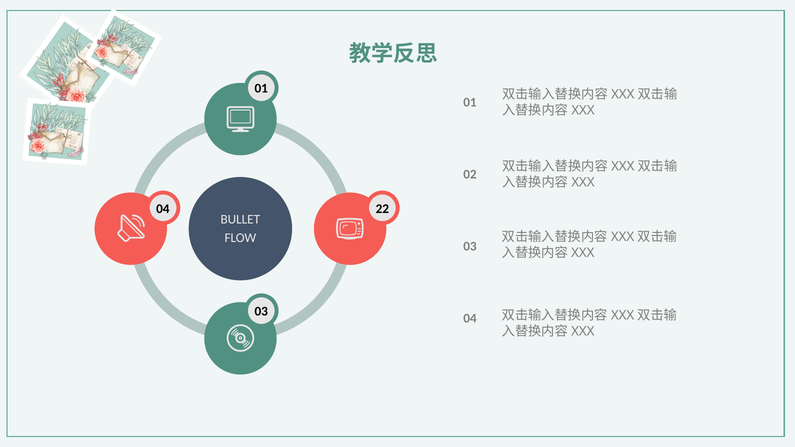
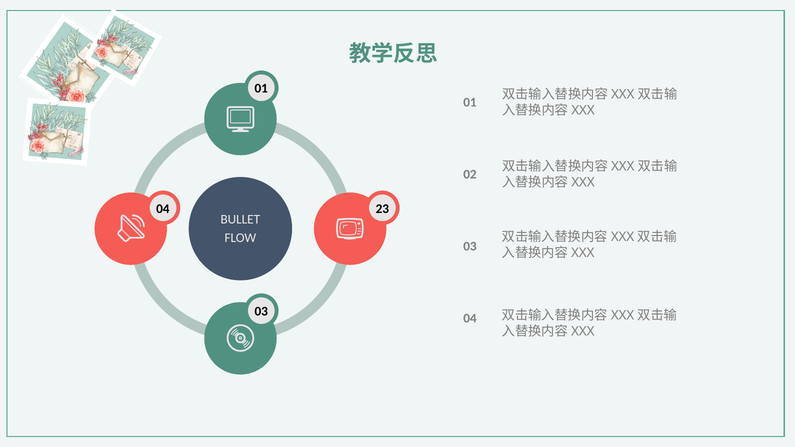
22: 22 -> 23
